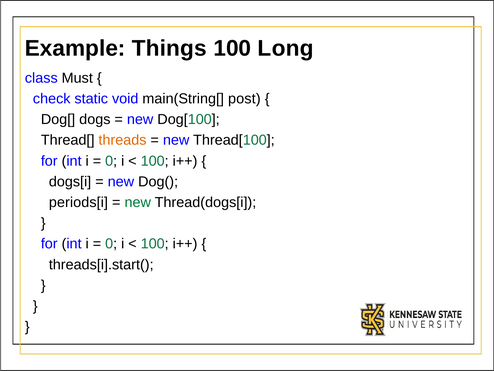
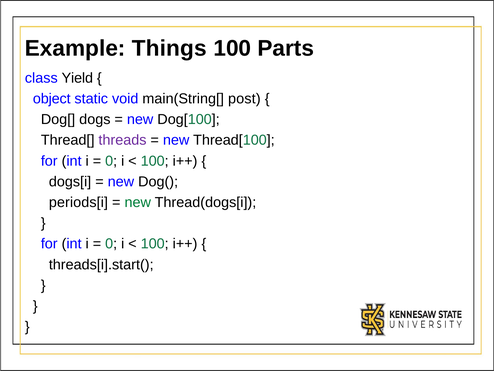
Long: Long -> Parts
Must: Must -> Yield
check: check -> object
threads colour: orange -> purple
